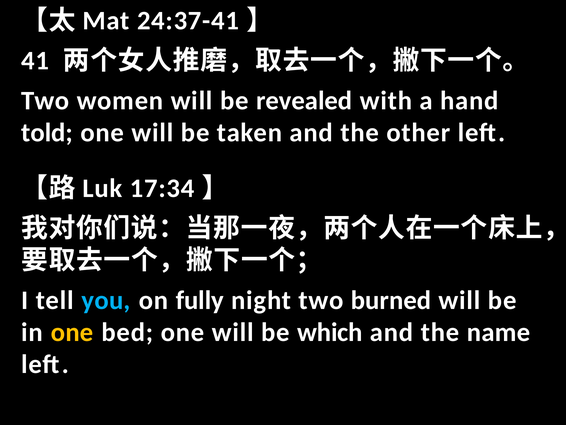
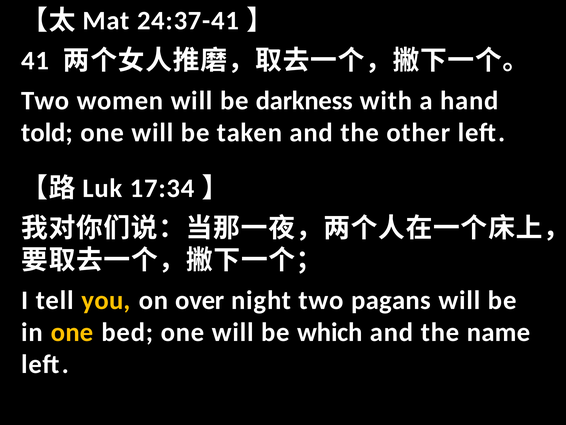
revealed: revealed -> darkness
you colour: light blue -> yellow
fully: fully -> over
burned: burned -> pagans
